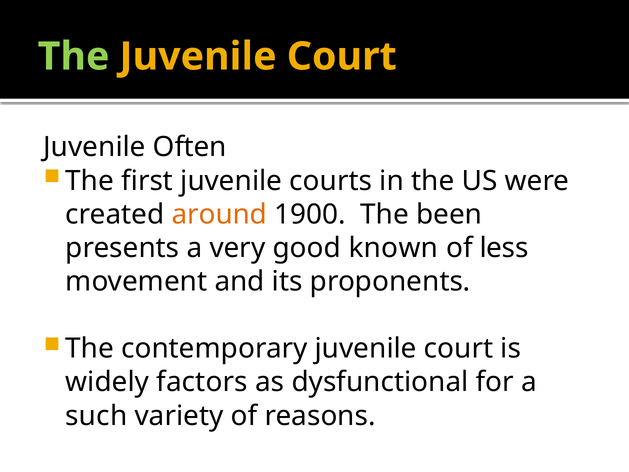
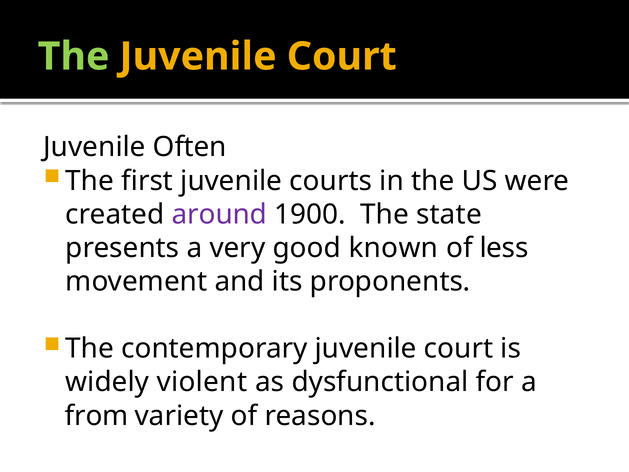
around colour: orange -> purple
been: been -> state
factors: factors -> violent
such: such -> from
